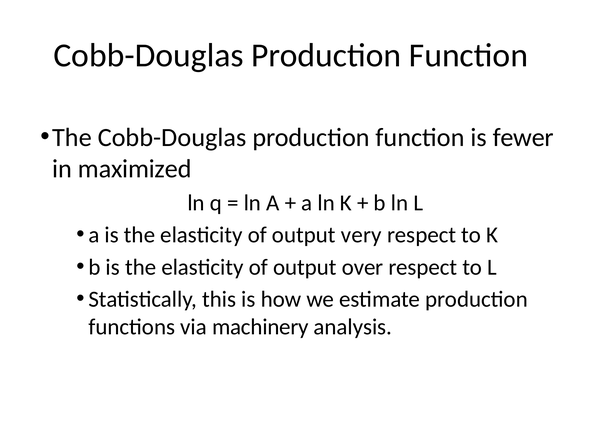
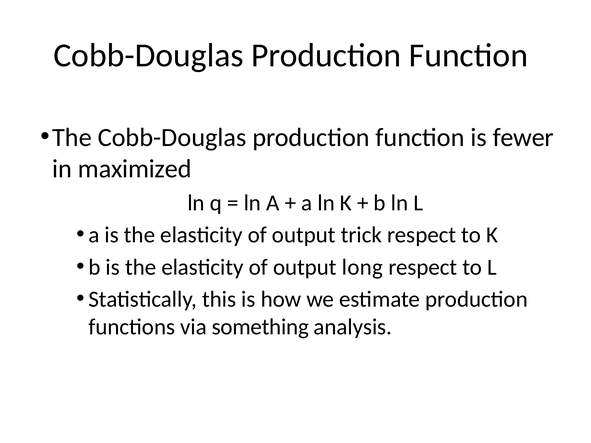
very: very -> trick
over: over -> long
machinery: machinery -> something
